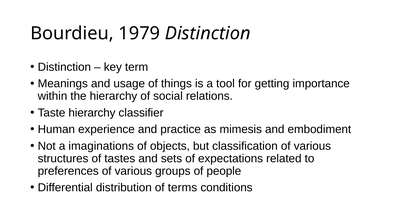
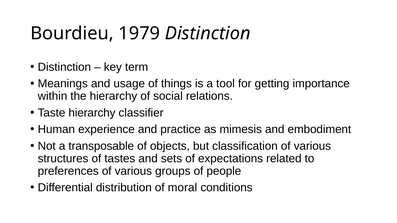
imaginations: imaginations -> transposable
terms: terms -> moral
